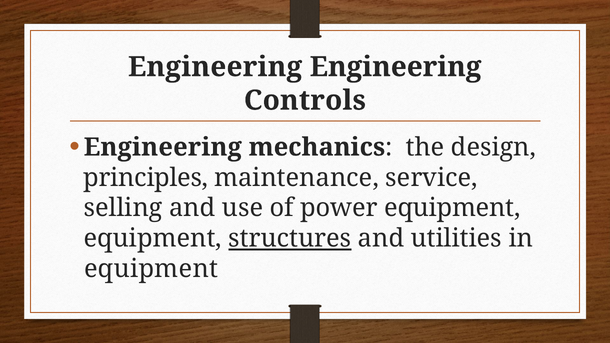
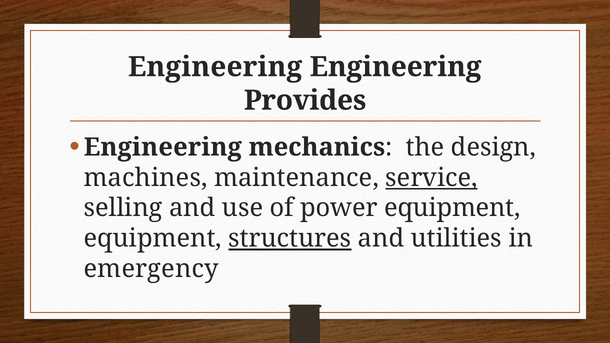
Controls: Controls -> Provides
principles: principles -> machines
service underline: none -> present
equipment at (151, 269): equipment -> emergency
